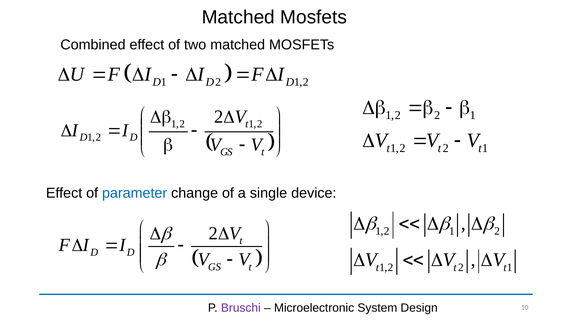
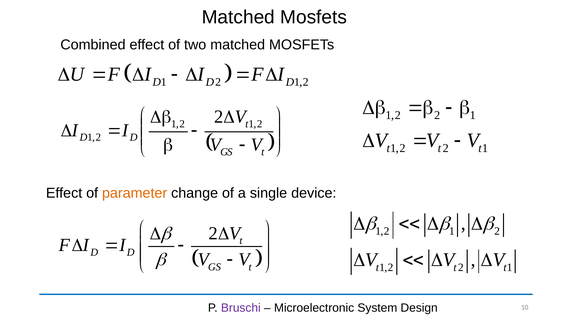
parameter colour: blue -> orange
